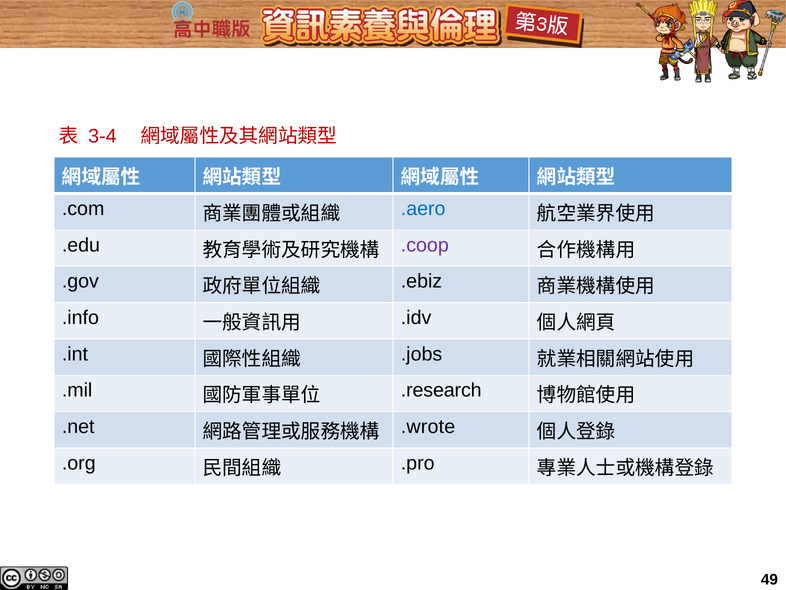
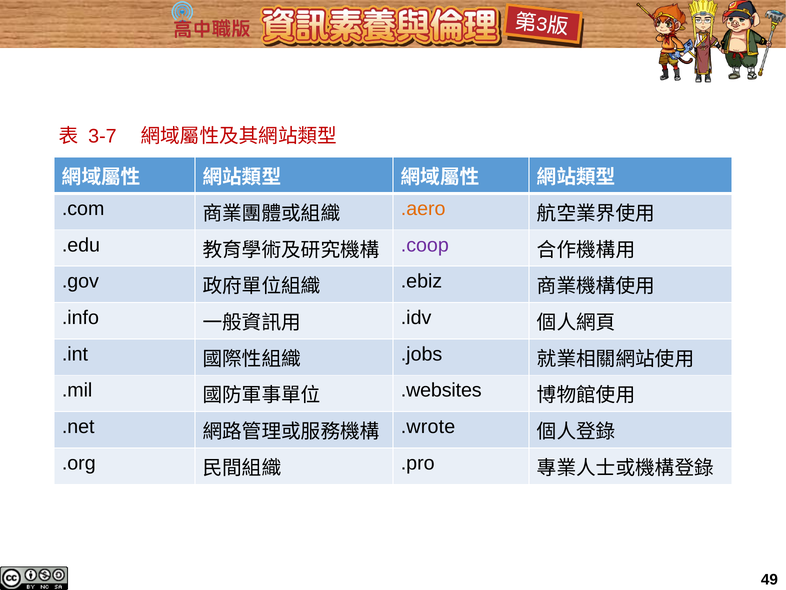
3-4: 3-4 -> 3-7
.aero colour: blue -> orange
.research: .research -> .websites
